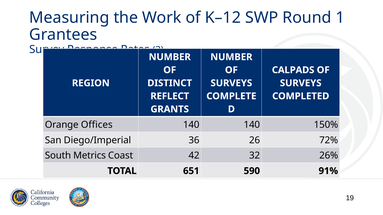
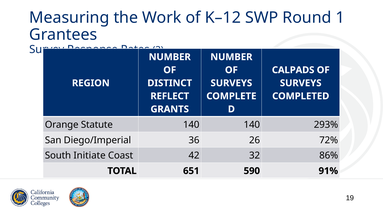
Offices: Offices -> Statute
150%: 150% -> 293%
Metrics: Metrics -> Initiate
26%: 26% -> 86%
